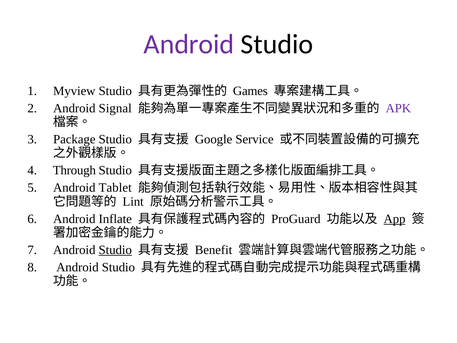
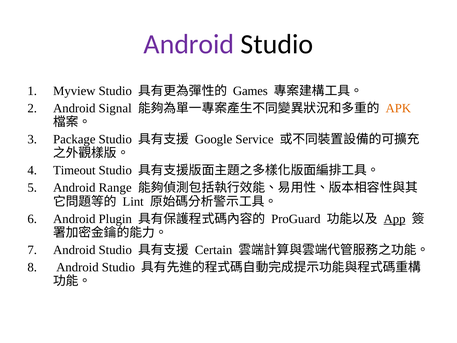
APK colour: purple -> orange
Through: Through -> Timeout
Tablet: Tablet -> Range
Inflate: Inflate -> Plugin
Studio at (115, 250) underline: present -> none
Benefit: Benefit -> Certain
